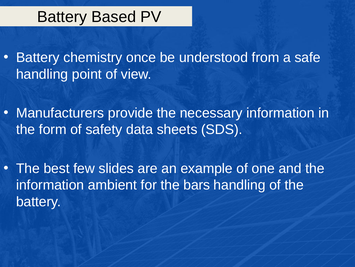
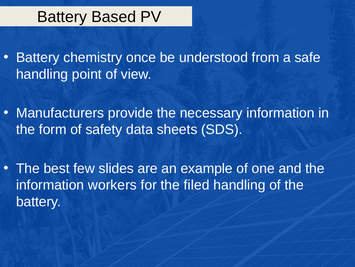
ambient: ambient -> workers
bars: bars -> filed
